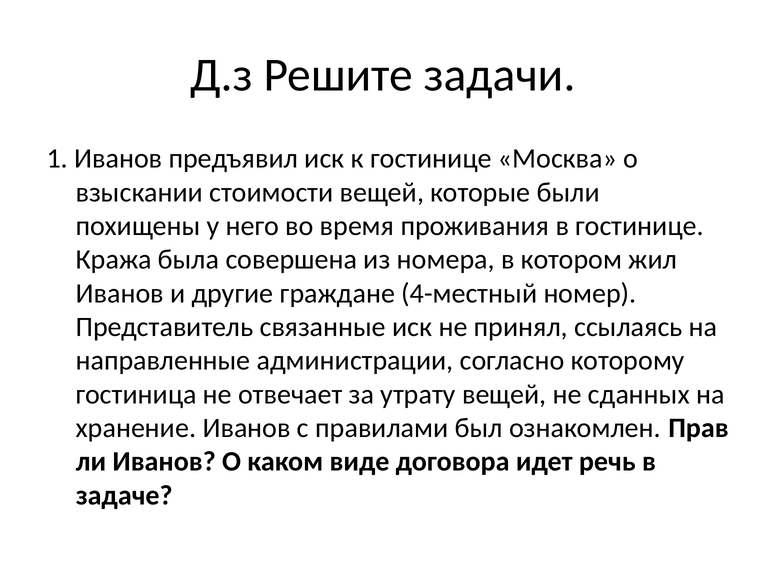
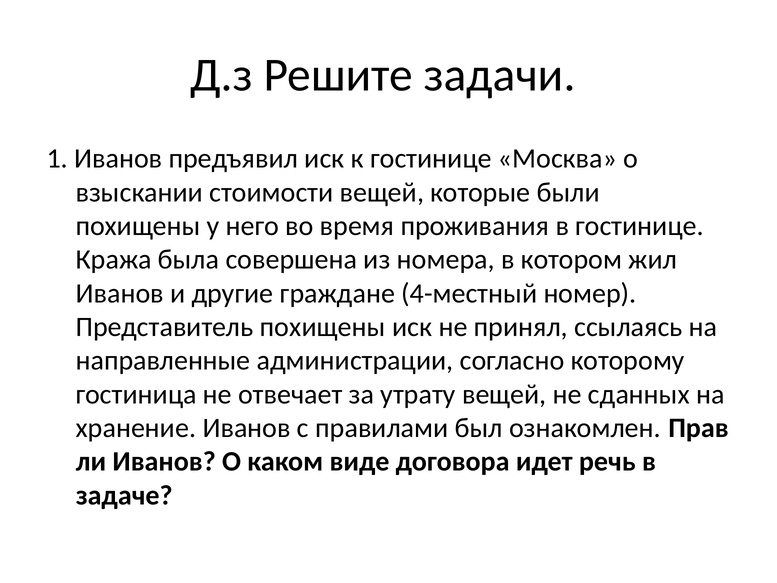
Представитель связанные: связанные -> похищены
